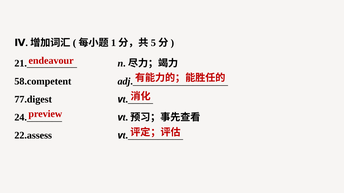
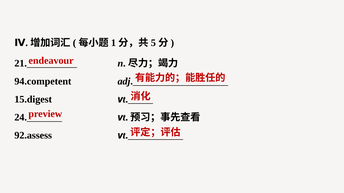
58.competent: 58.competent -> 94.competent
77.digest: 77.digest -> 15.digest
22.assess: 22.assess -> 92.assess
